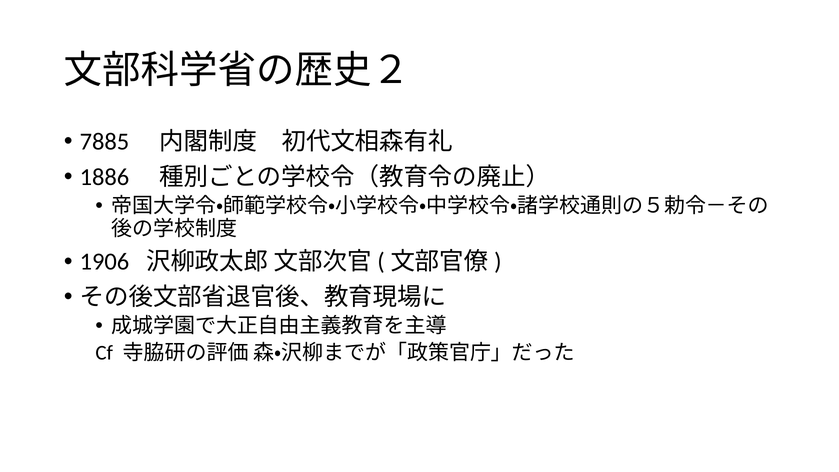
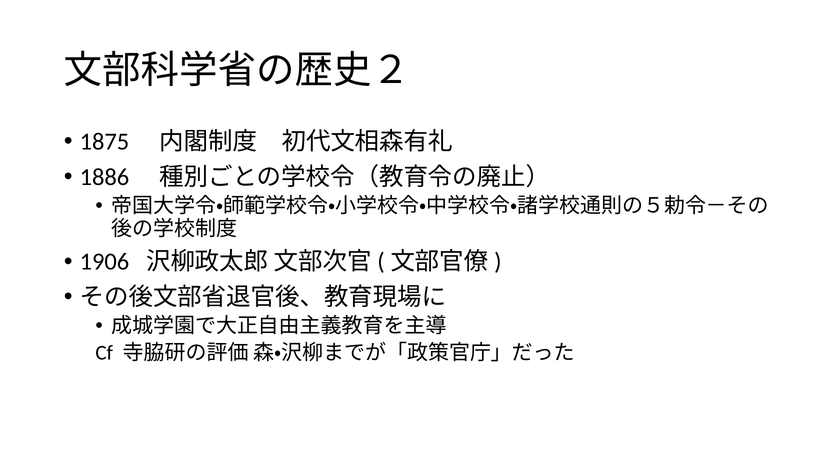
7885: 7885 -> 1875
